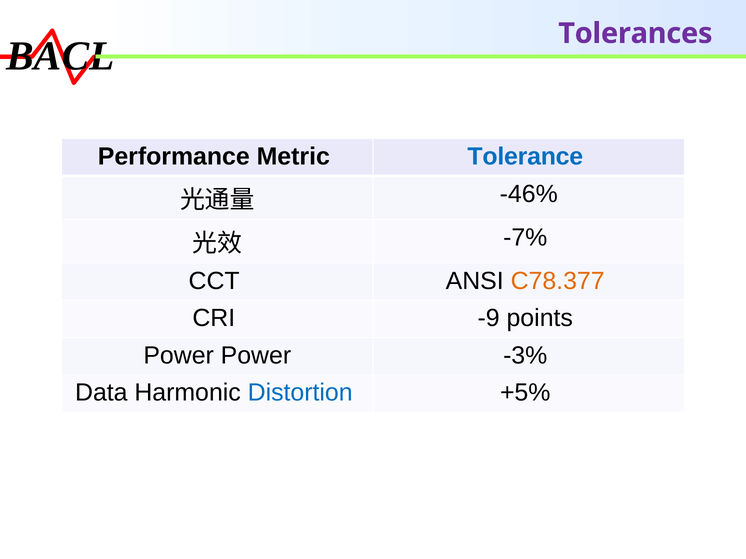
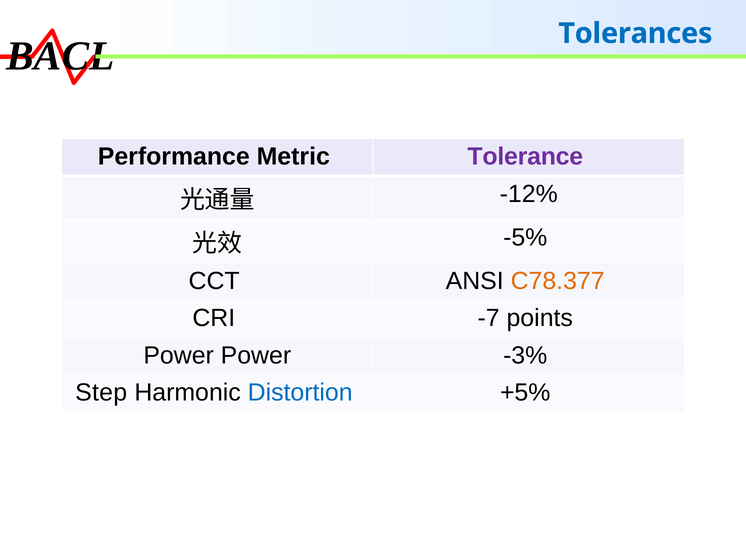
Tolerances colour: purple -> blue
Tolerance colour: blue -> purple
-46%: -46% -> -12%
-7%: -7% -> -5%
-9: -9 -> -7
Data: Data -> Step
